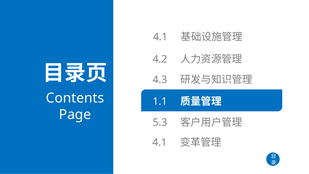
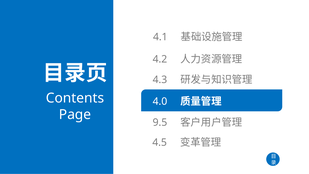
1.1: 1.1 -> 4.0
5.3: 5.3 -> 9.5
4.1 at (160, 142): 4.1 -> 4.5
